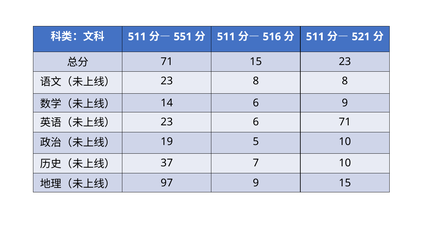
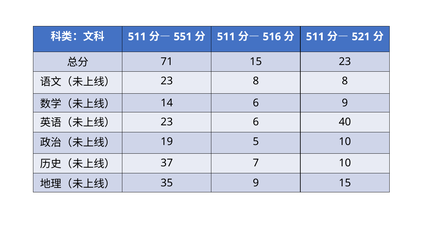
6 71: 71 -> 40
97: 97 -> 35
